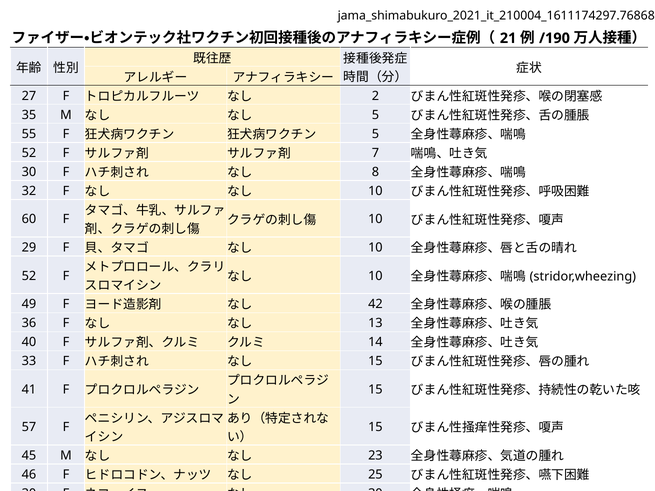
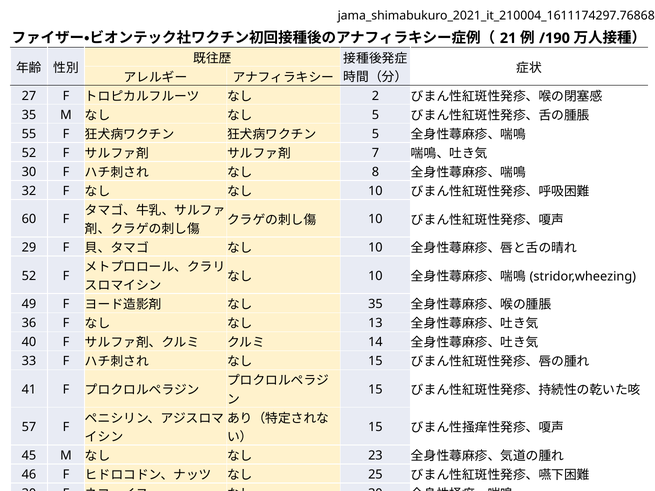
42 at (375, 304): 42 -> 35
